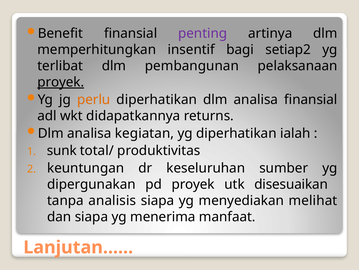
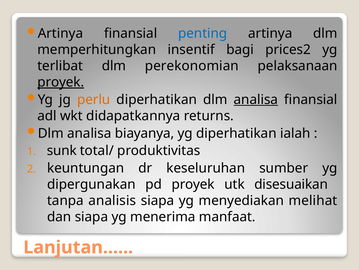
Benefit at (60, 33): Benefit -> Artinya
penting colour: purple -> blue
setiap2: setiap2 -> prices2
pembangunan: pembangunan -> perekonomian
analisa at (256, 99) underline: none -> present
kegiatan: kegiatan -> biayanya
